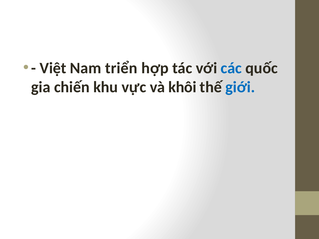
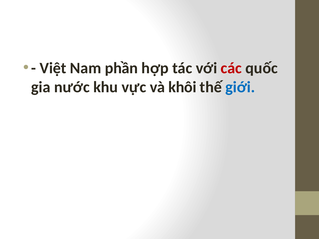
triển: triển -> phần
các colour: blue -> red
chiến: chiến -> nước
